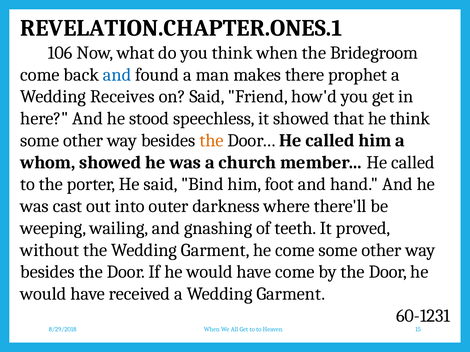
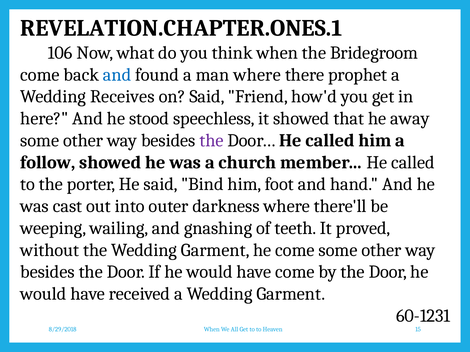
man makes: makes -> where
he think: think -> away
the at (211, 141) colour: orange -> purple
whom: whom -> follow
